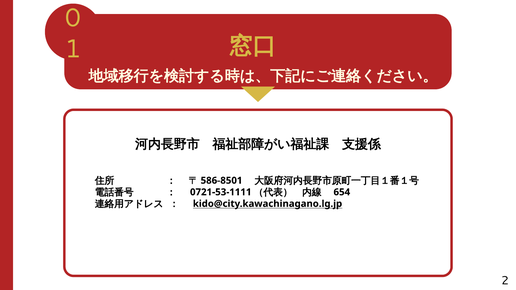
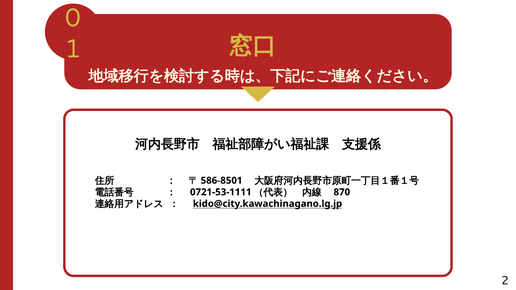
654: 654 -> 870
